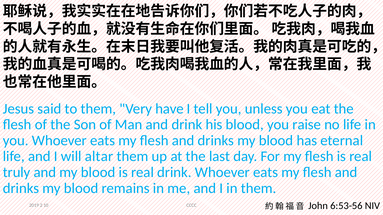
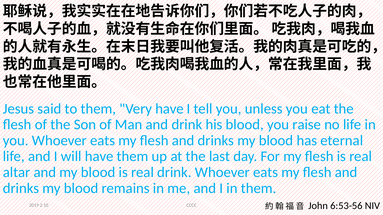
will altar: altar -> have
truly: truly -> altar
